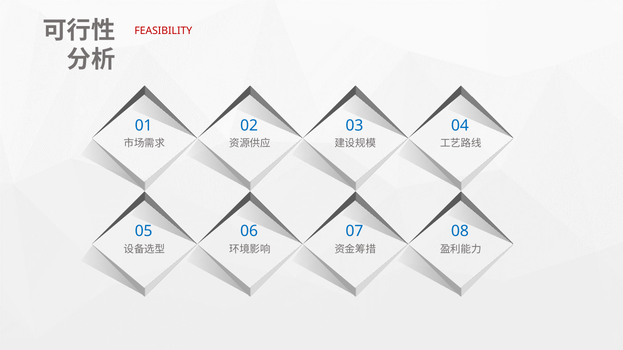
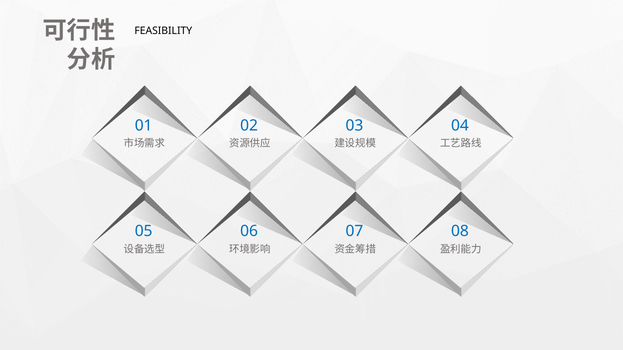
FEASIBILITY colour: red -> black
